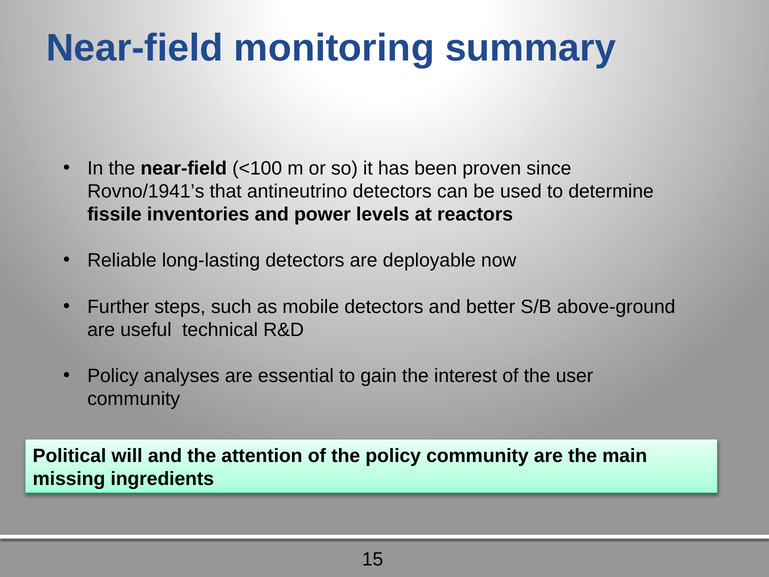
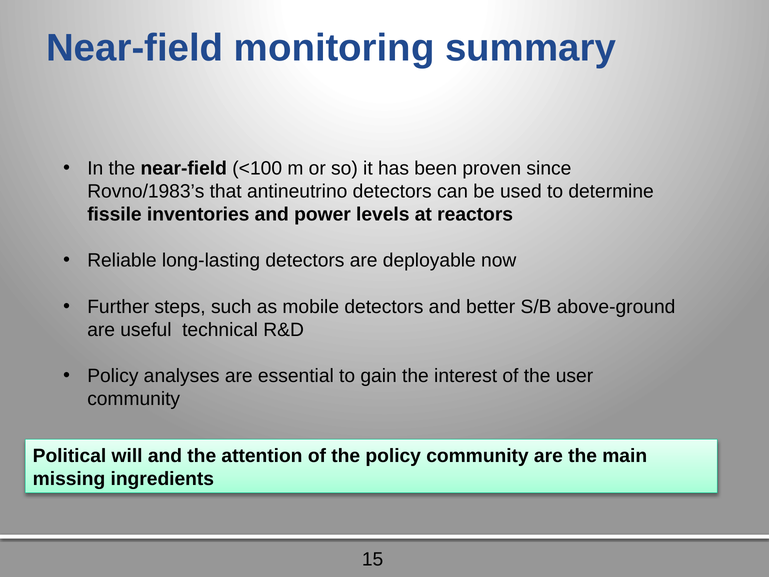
Rovno/1941’s: Rovno/1941’s -> Rovno/1983’s
